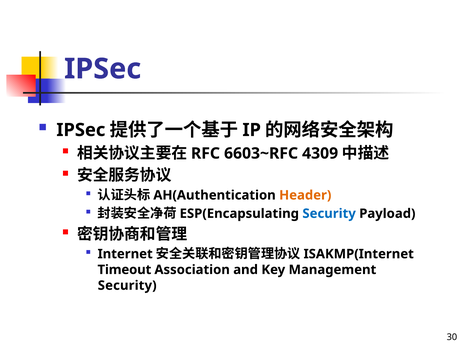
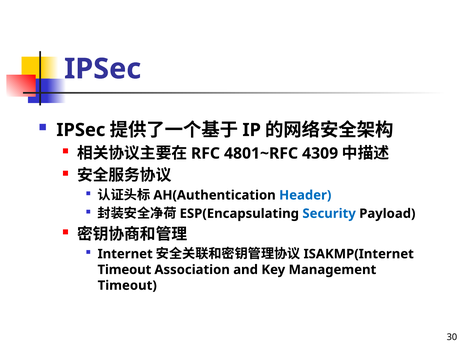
6603~RFC: 6603~RFC -> 4801~RFC
Header colour: orange -> blue
Security at (127, 285): Security -> Timeout
